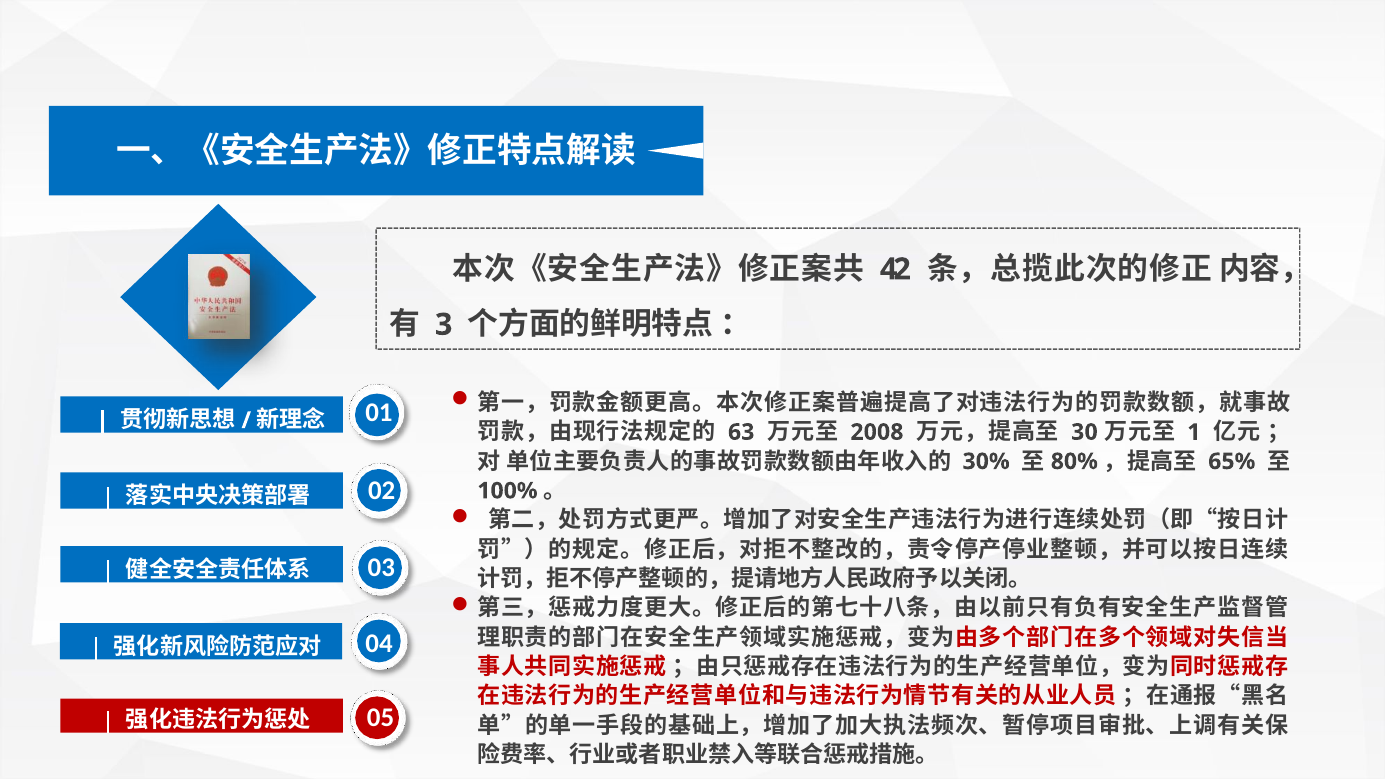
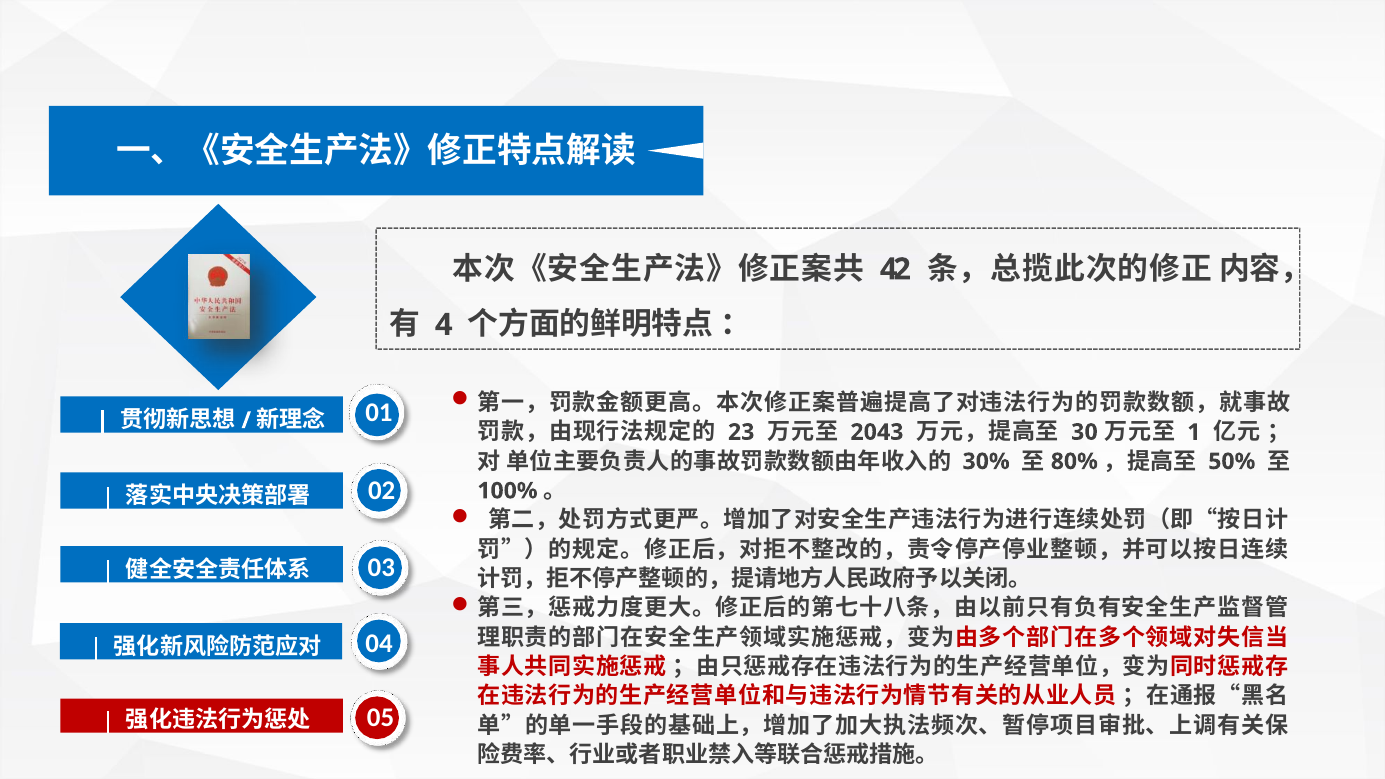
3: 3 -> 4
63: 63 -> 23
2008: 2008 -> 2043
65%: 65% -> 50%
